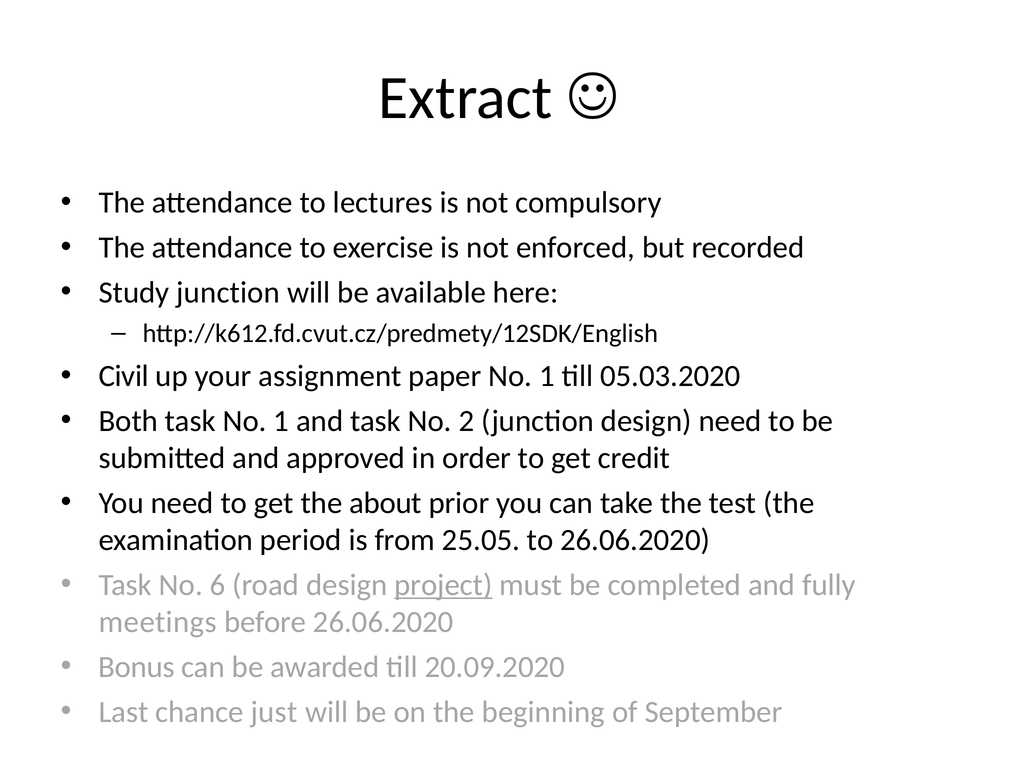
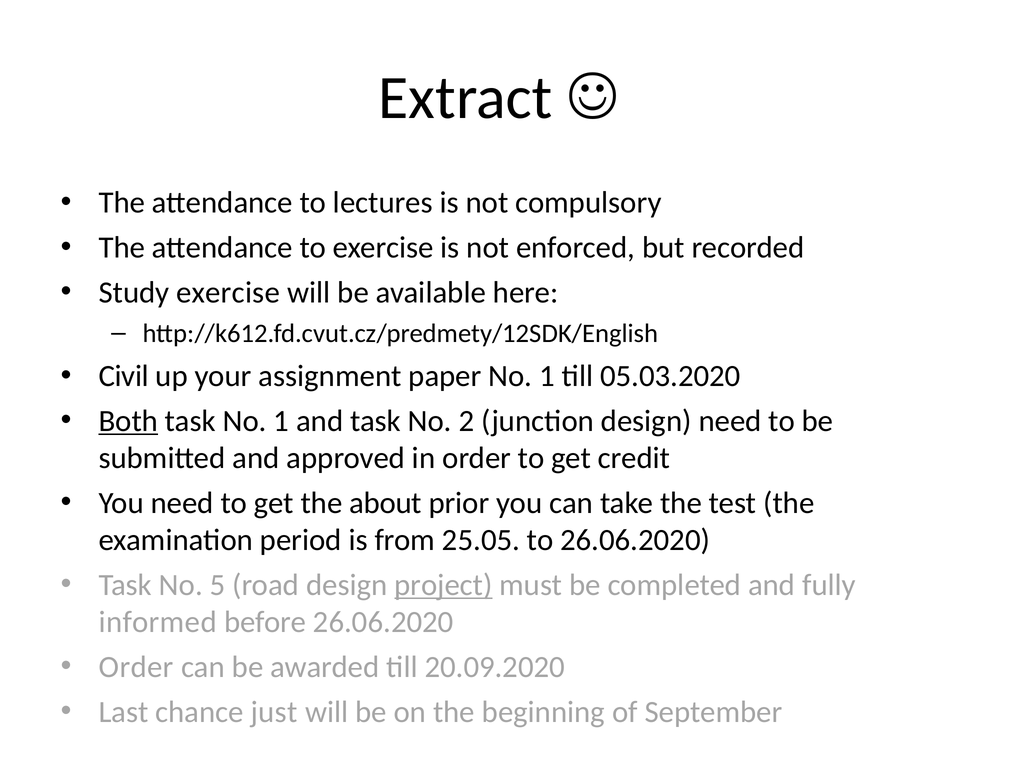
Study junction: junction -> exercise
Both underline: none -> present
6: 6 -> 5
meetings: meetings -> informed
Bonus at (137, 667): Bonus -> Order
